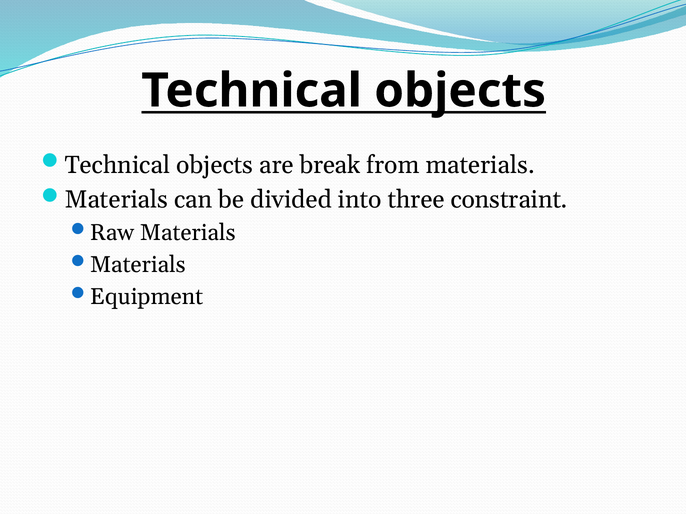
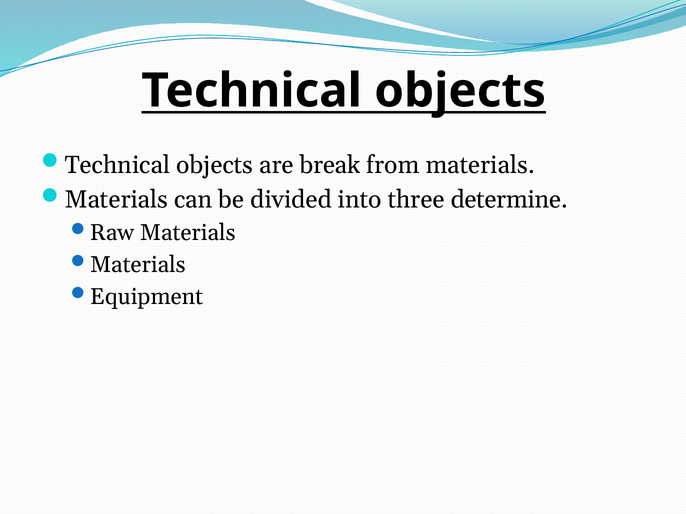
constraint: constraint -> determine
